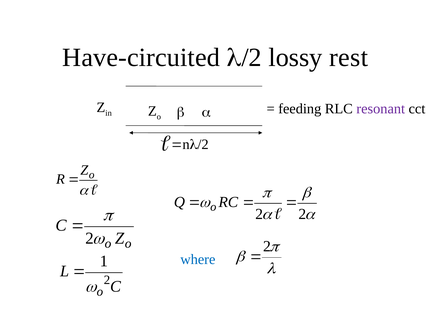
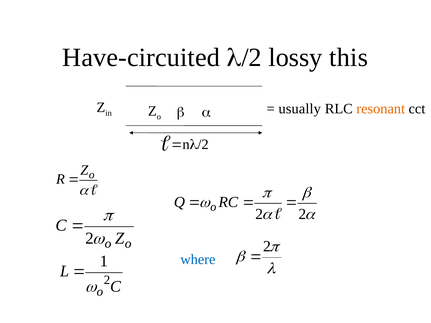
rest: rest -> this
feeding: feeding -> usually
resonant colour: purple -> orange
